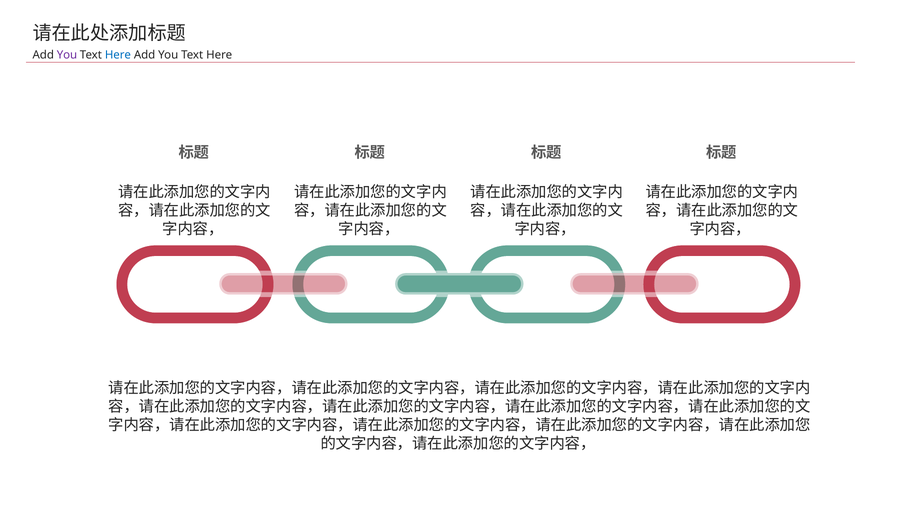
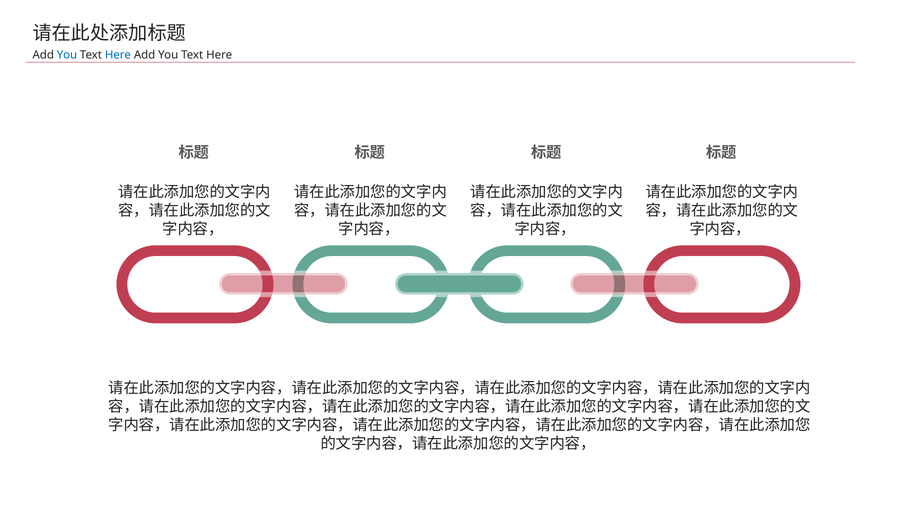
You at (67, 55) colour: purple -> blue
